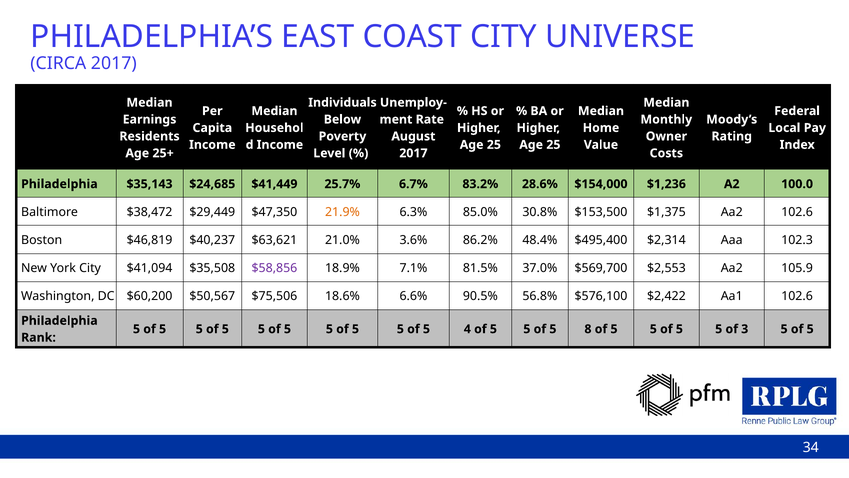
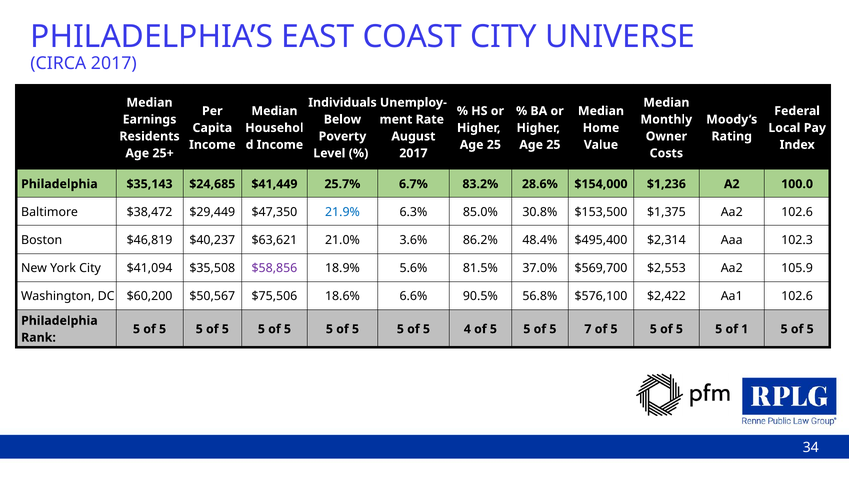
21.9% colour: orange -> blue
7.1%: 7.1% -> 5.6%
8: 8 -> 7
3: 3 -> 1
